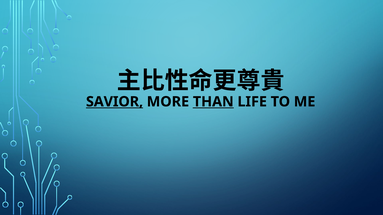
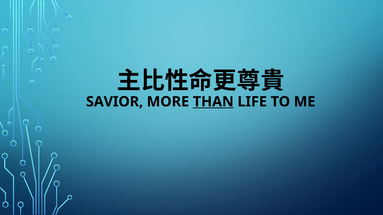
SAVIOR underline: present -> none
